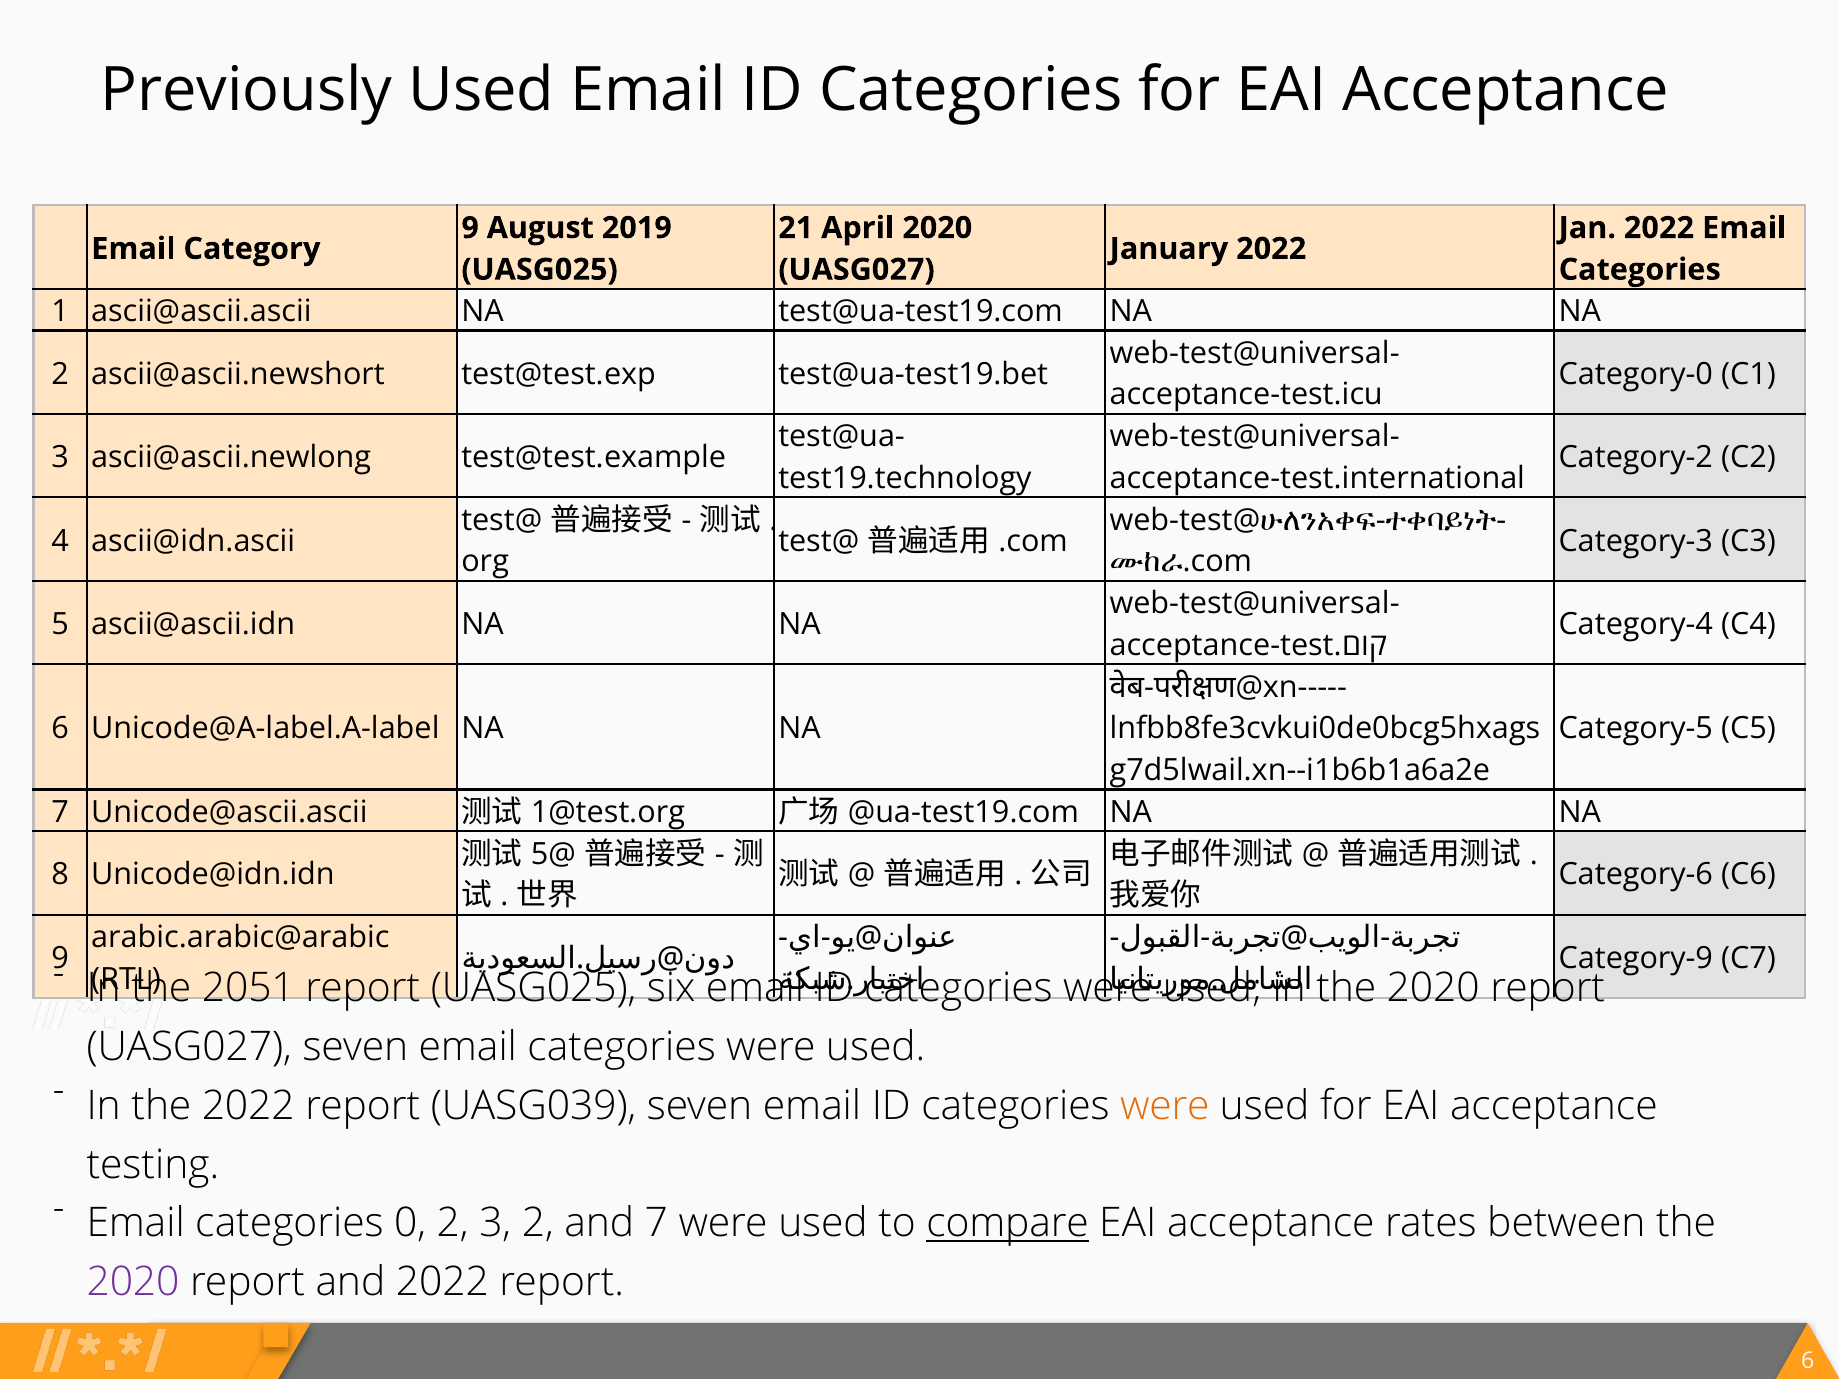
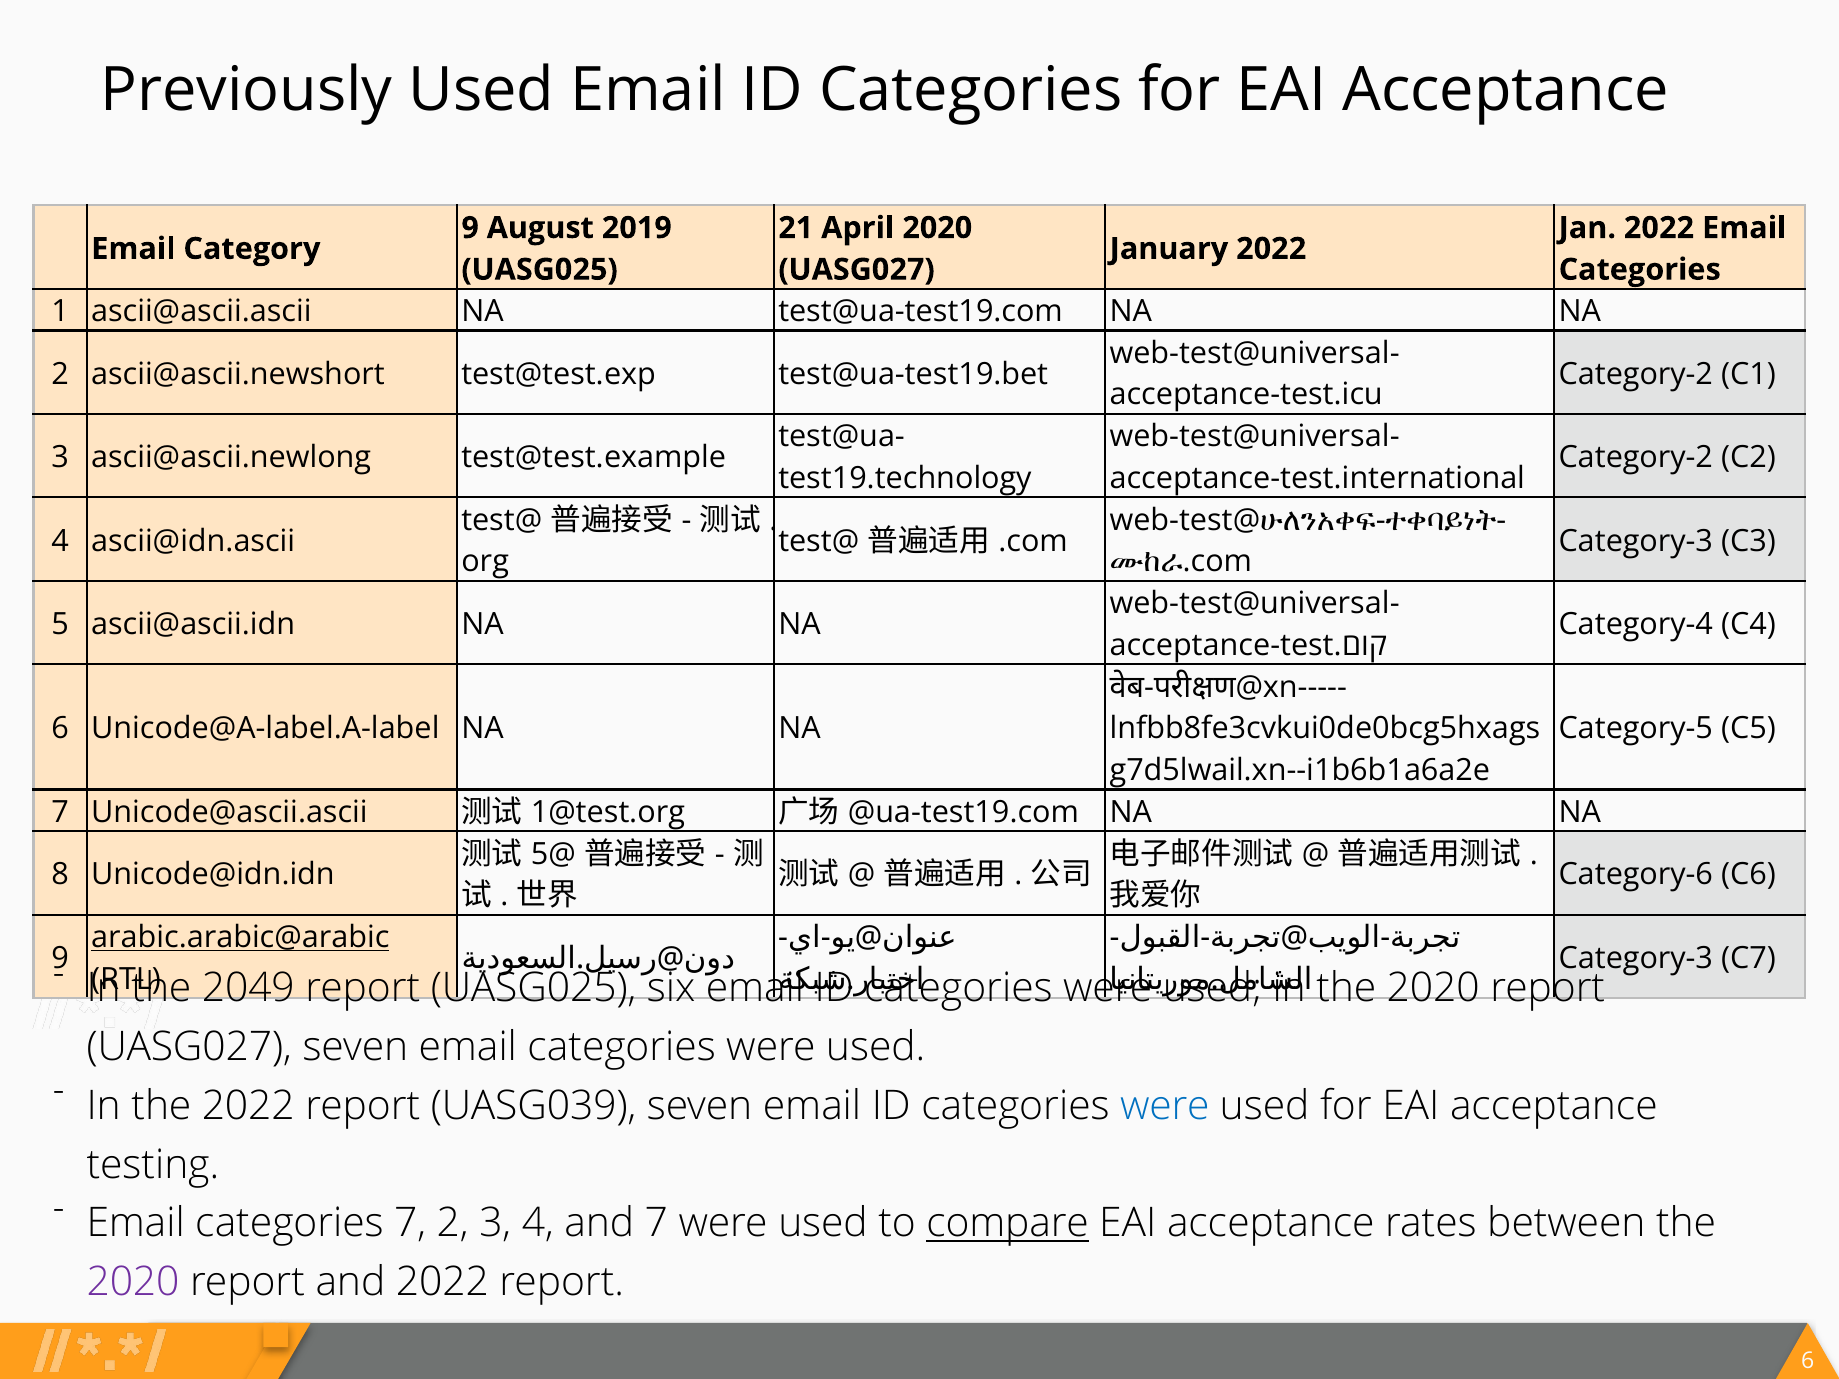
Category-0 at (1636, 374): Category-0 -> Category-2
arabic.arabic@arabic underline: none -> present
Category-9 at (1636, 958): Category-9 -> Category-3
2051: 2051 -> 2049
were at (1165, 1106) colour: orange -> blue
categories 0: 0 -> 7
3 2: 2 -> 4
